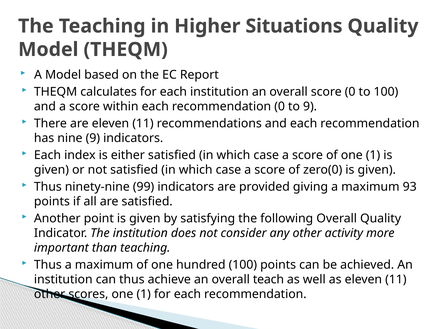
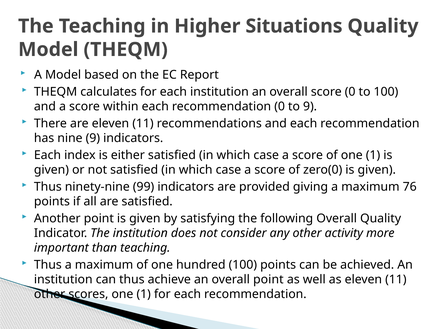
93: 93 -> 76
overall teach: teach -> point
